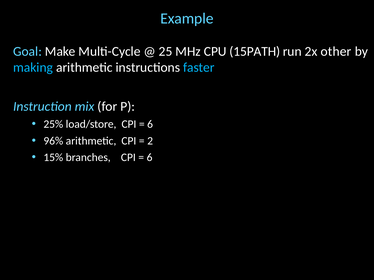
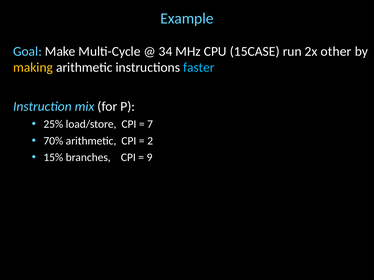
25: 25 -> 34
15PATH: 15PATH -> 15CASE
making colour: light blue -> yellow
6 at (150, 124): 6 -> 7
96%: 96% -> 70%
6 at (150, 158): 6 -> 9
